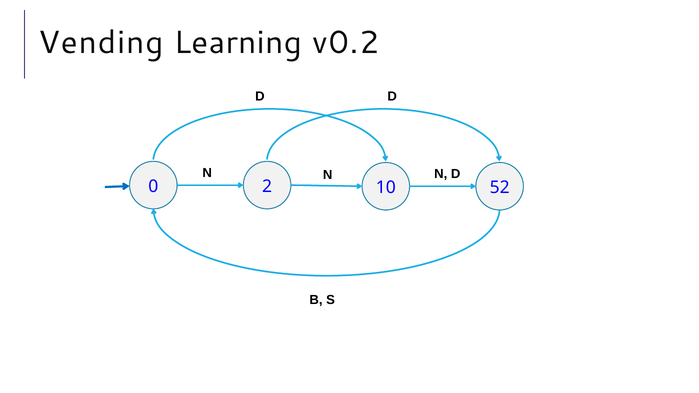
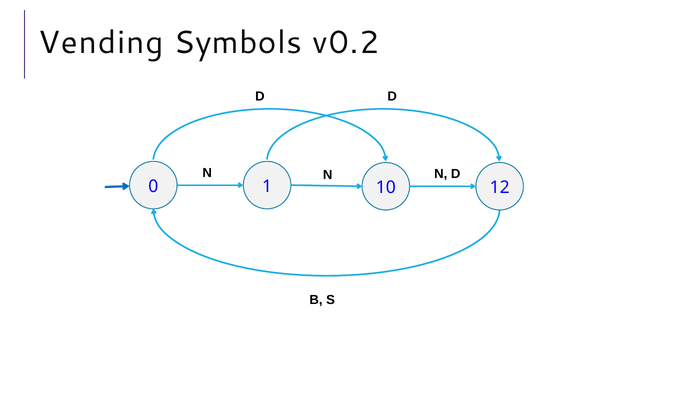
Learning: Learning -> Symbols
2: 2 -> 1
52: 52 -> 12
